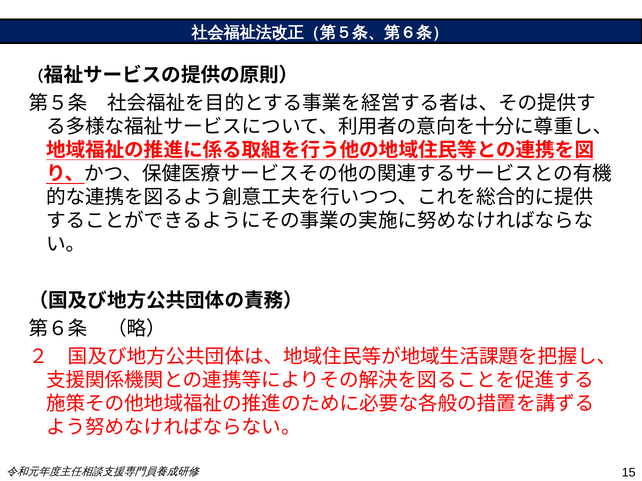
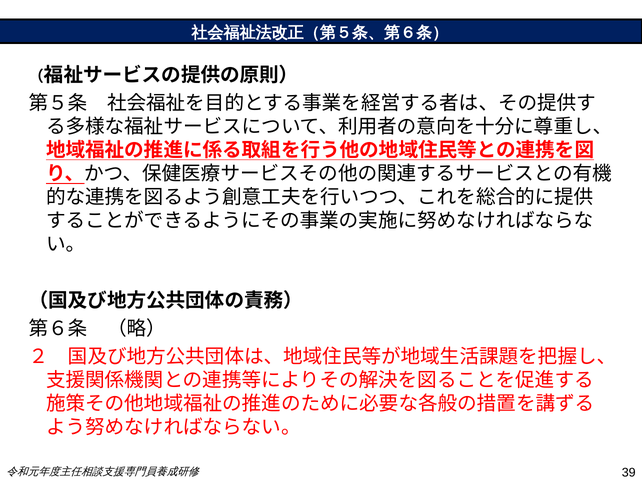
15: 15 -> 39
